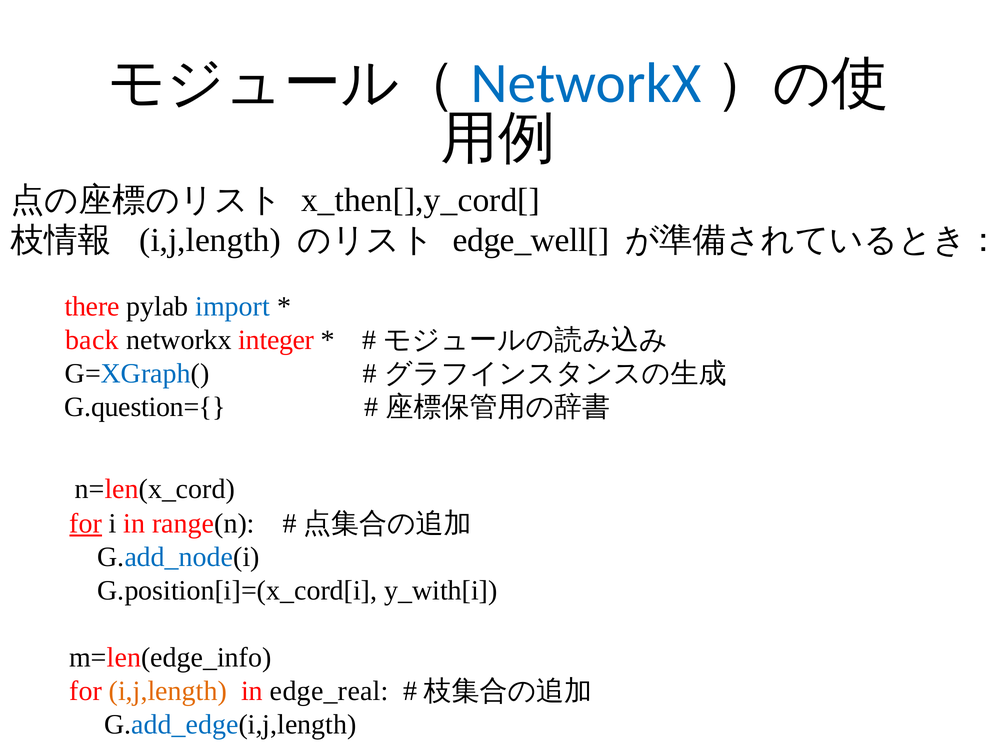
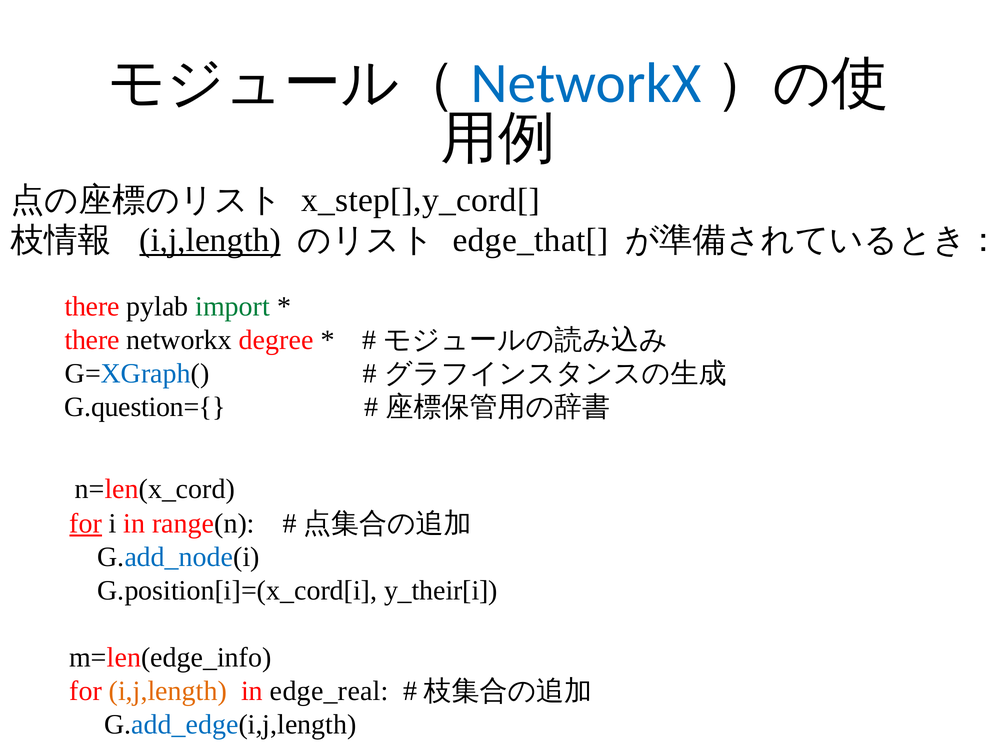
x_then[],y_cord[: x_then[],y_cord[ -> x_step[],y_cord[
i,j,length at (210, 241) underline: none -> present
edge_well[: edge_well[ -> edge_that[
import colour: blue -> green
back at (92, 340): back -> there
integer: integer -> degree
y_with[i: y_with[i -> y_their[i
